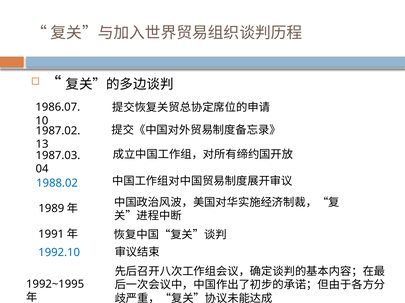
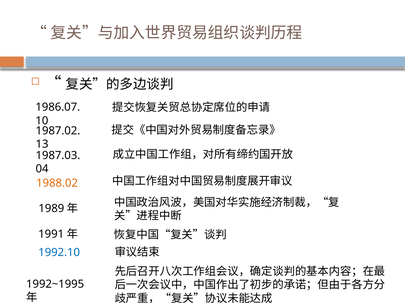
1988.02 colour: blue -> orange
